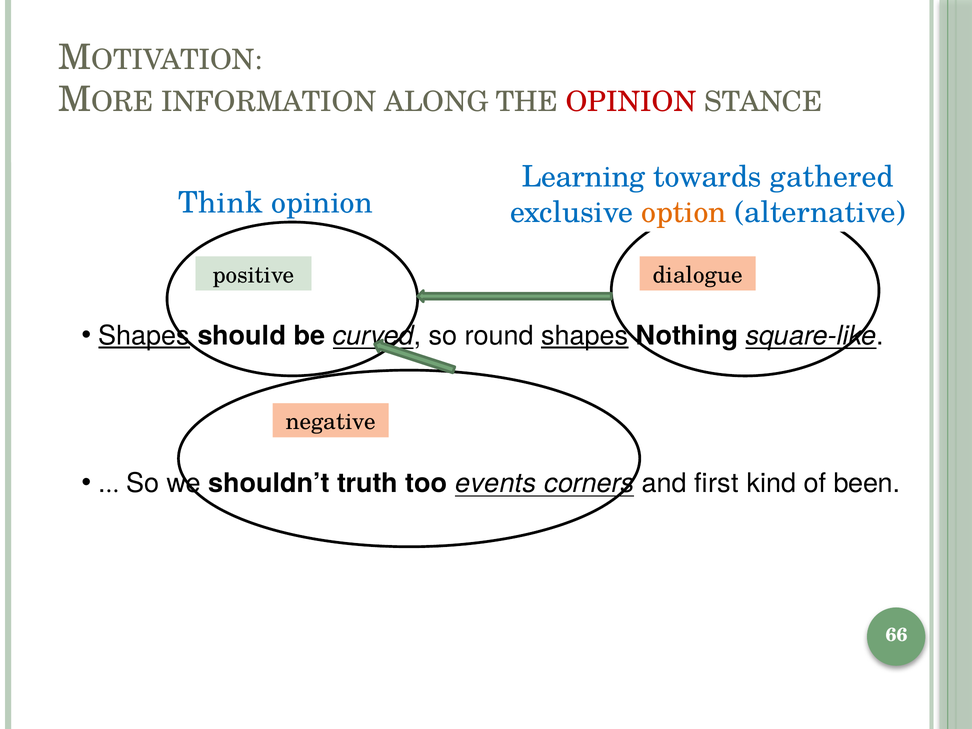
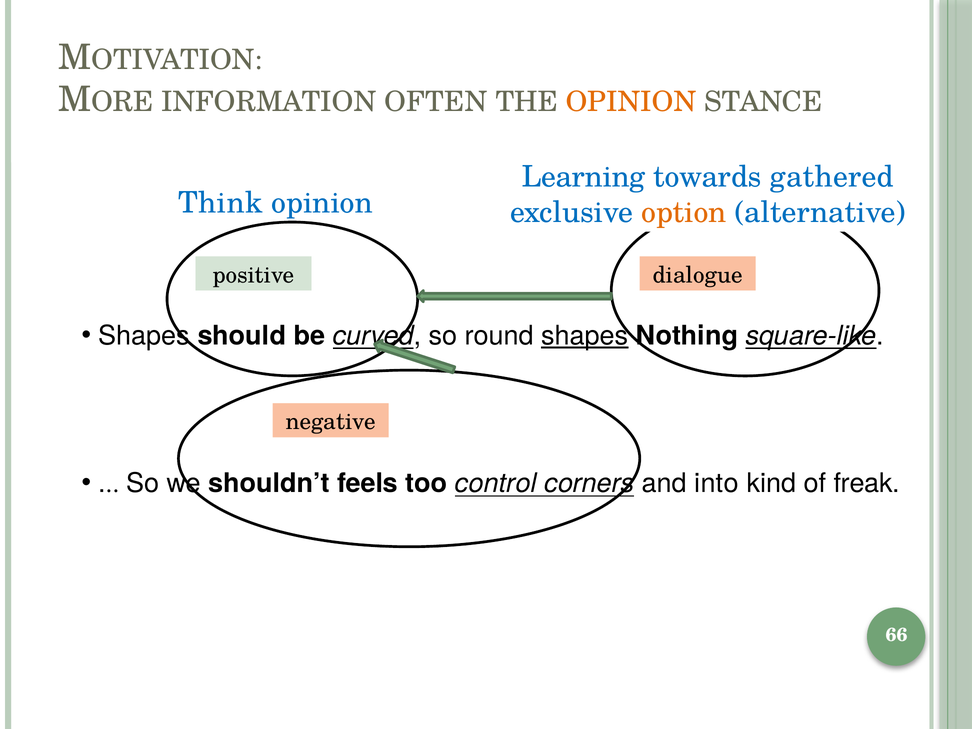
ALONG: ALONG -> OFTEN
OPINION at (631, 102) colour: red -> orange
Shapes at (144, 336) underline: present -> none
truth: truth -> feels
events: events -> control
first: first -> into
been: been -> freak
